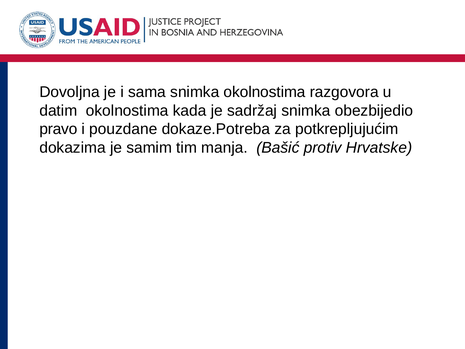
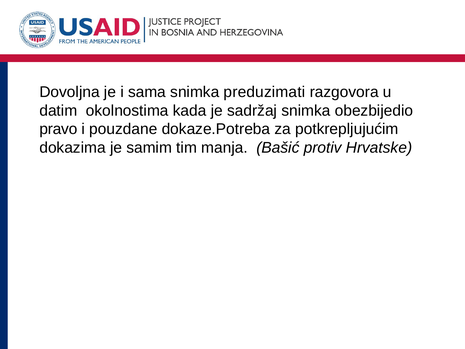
snimka okolnostima: okolnostima -> preduzimati
